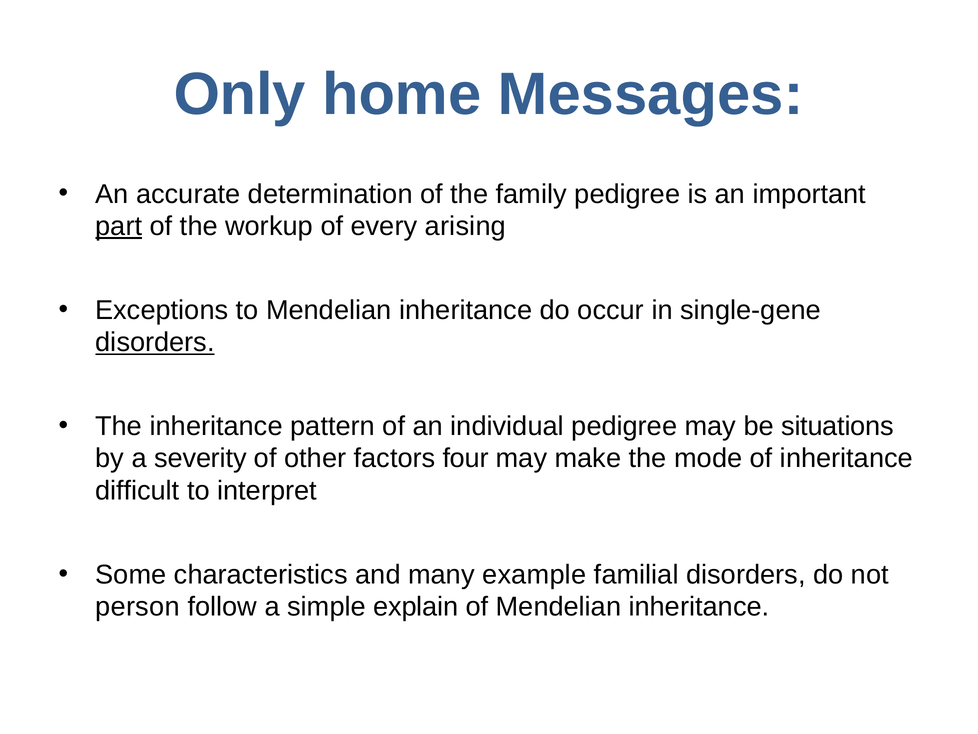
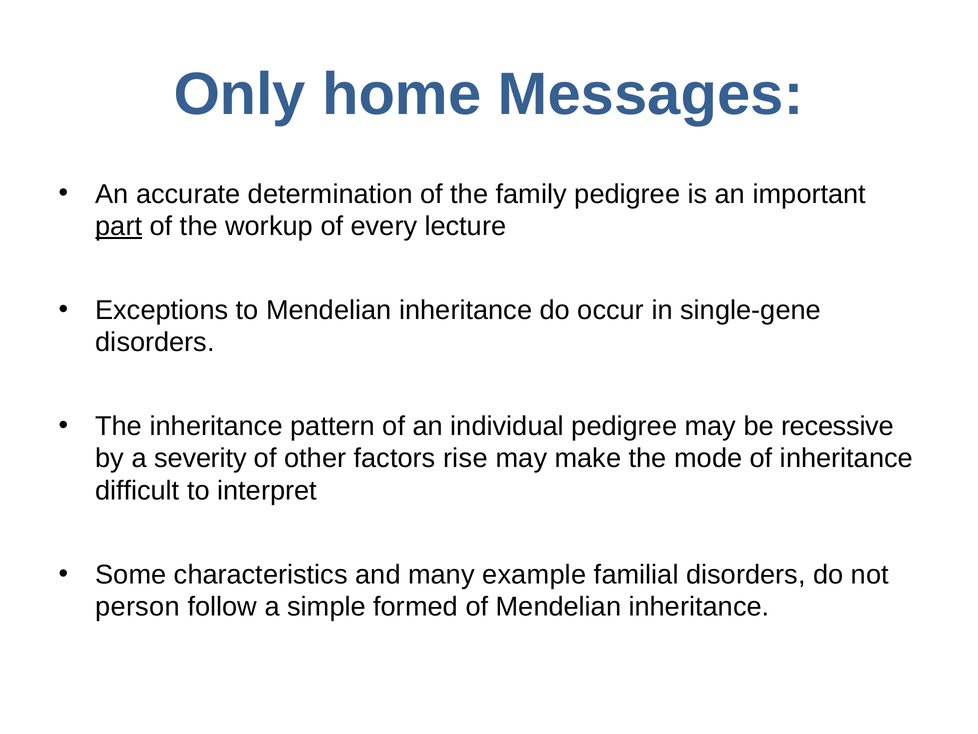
arising: arising -> lecture
disorders at (155, 342) underline: present -> none
situations: situations -> recessive
four: four -> rise
explain: explain -> formed
